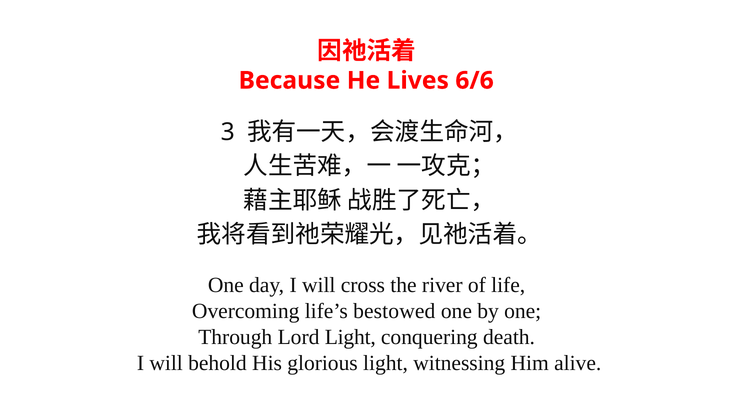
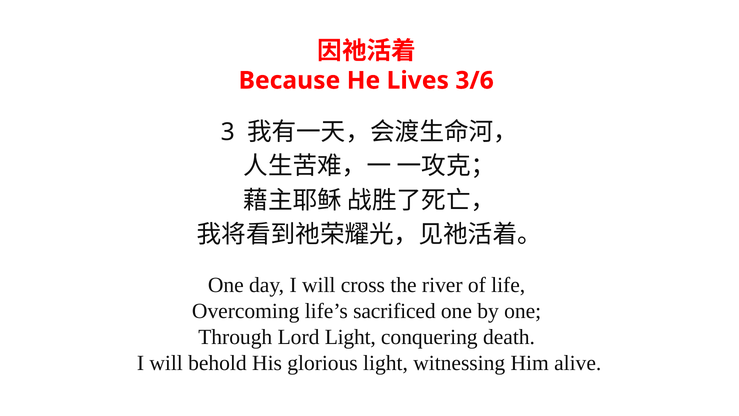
6/6: 6/6 -> 3/6
bestowed: bestowed -> sacrificed
